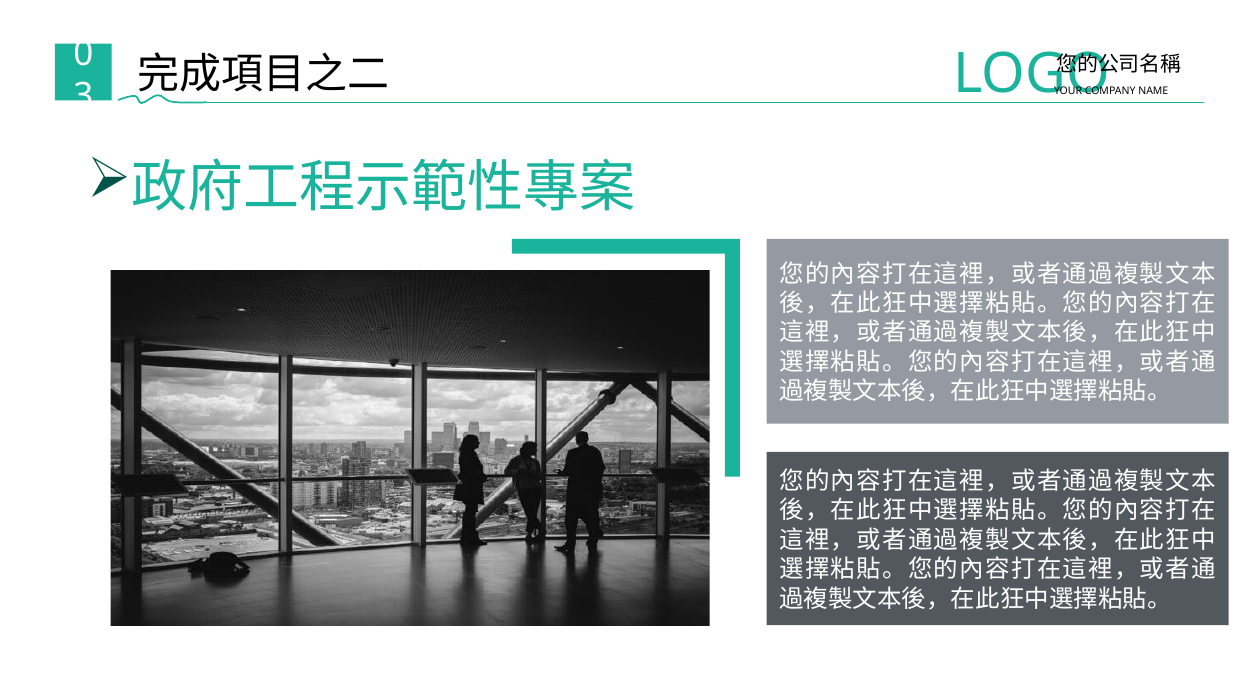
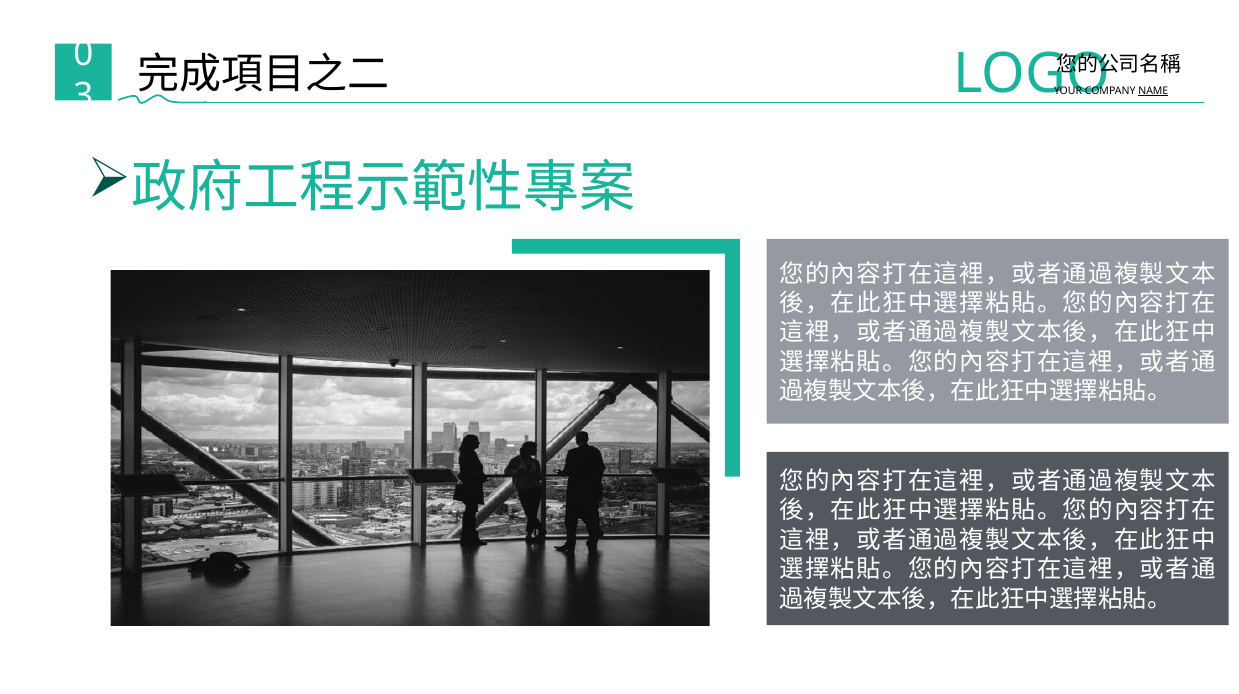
NAME underline: none -> present
